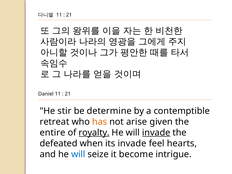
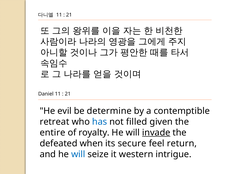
stir: stir -> evil
has colour: orange -> blue
arise: arise -> filled
royalty underline: present -> none
its invade: invade -> secure
hearts: hearts -> return
become: become -> western
